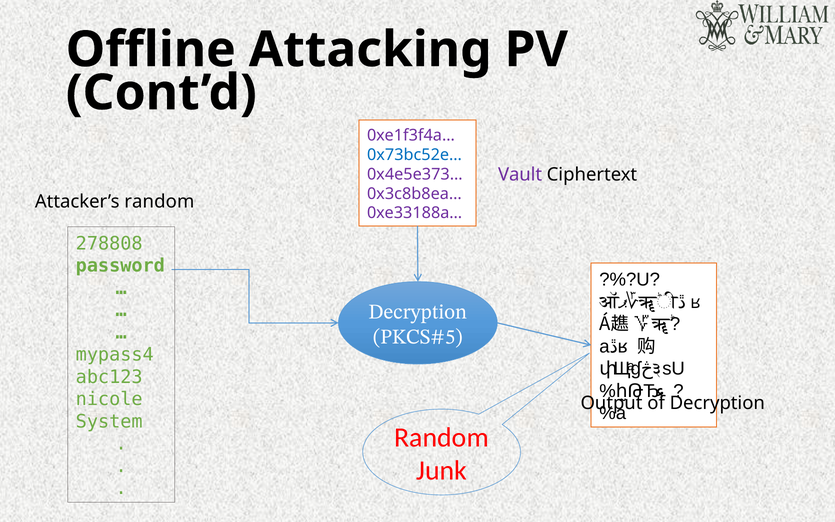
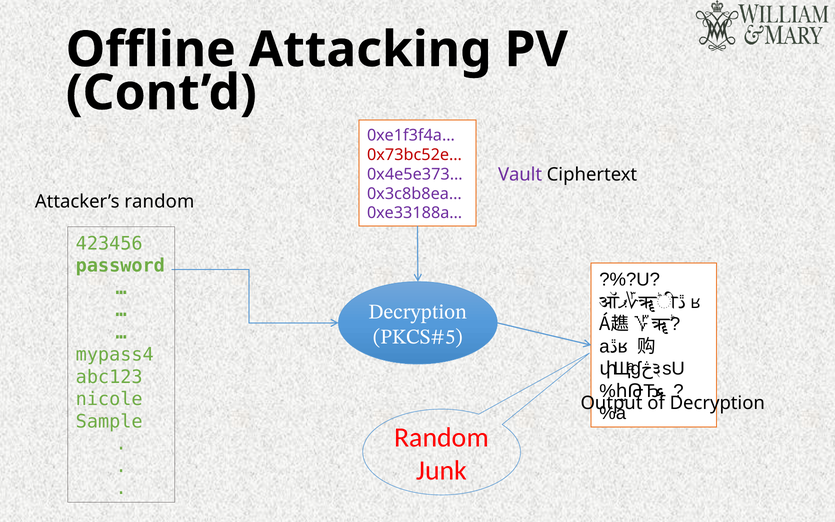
0x73bc52e… colour: blue -> red
278808: 278808 -> 423456
System: System -> Sample
